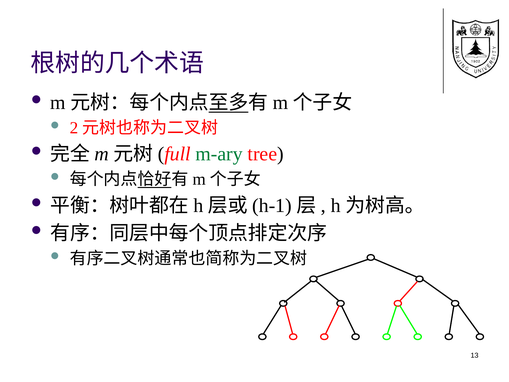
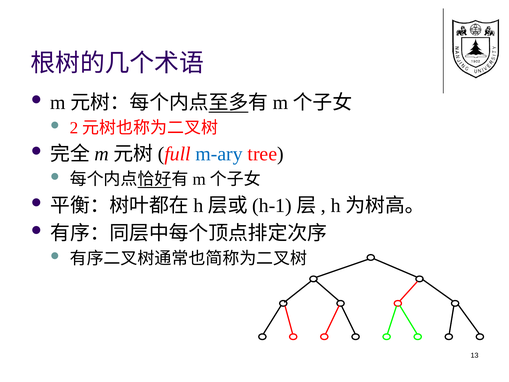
m-ary colour: green -> blue
